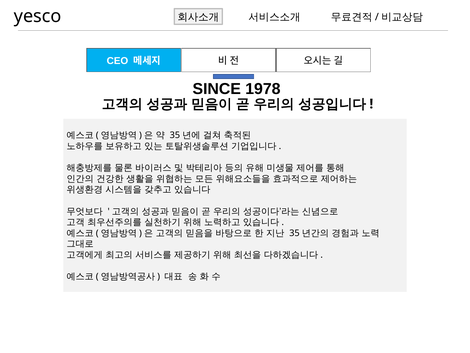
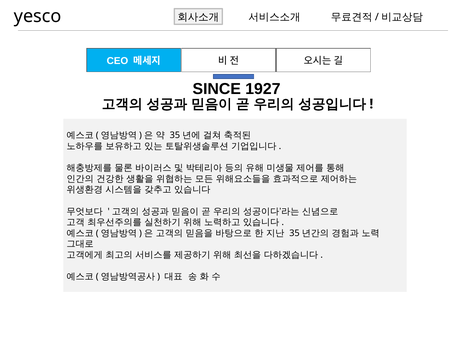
1978: 1978 -> 1927
